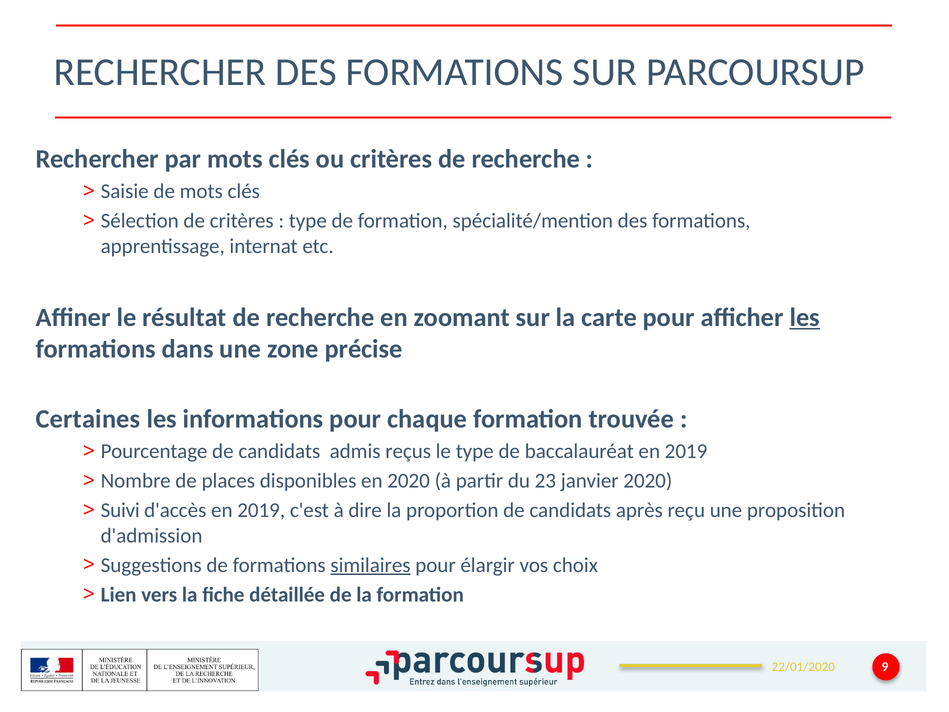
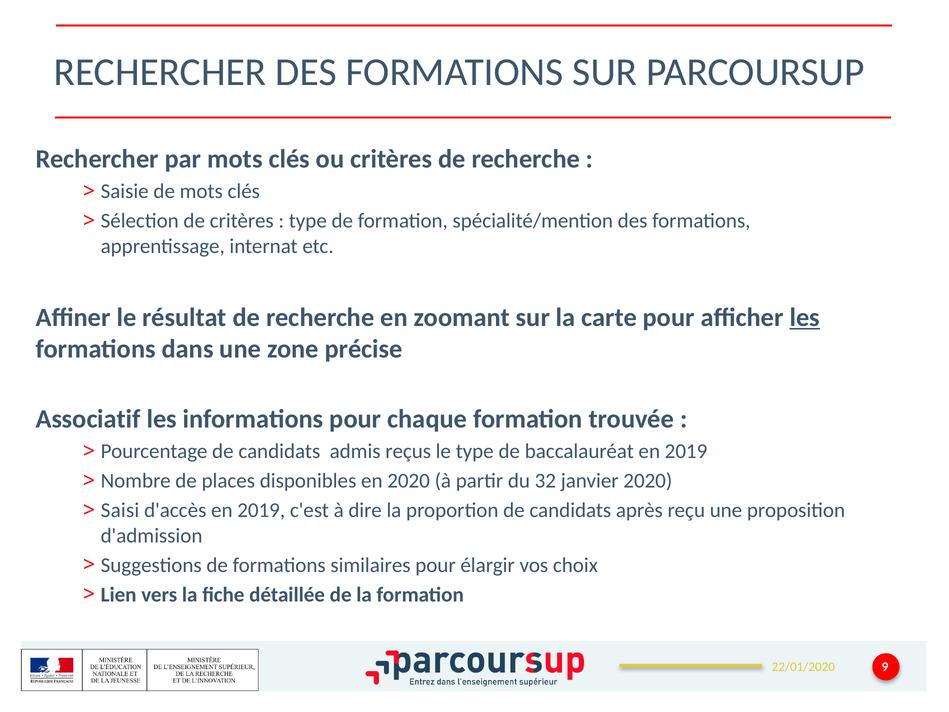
Certaines: Certaines -> Associatif
23: 23 -> 32
Suivi: Suivi -> Saisi
similaires underline: present -> none
